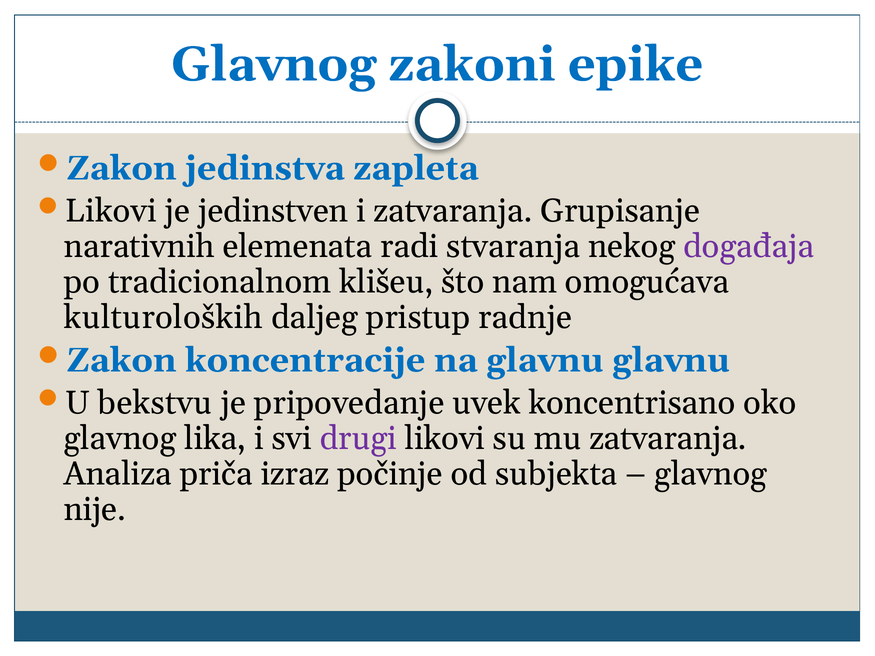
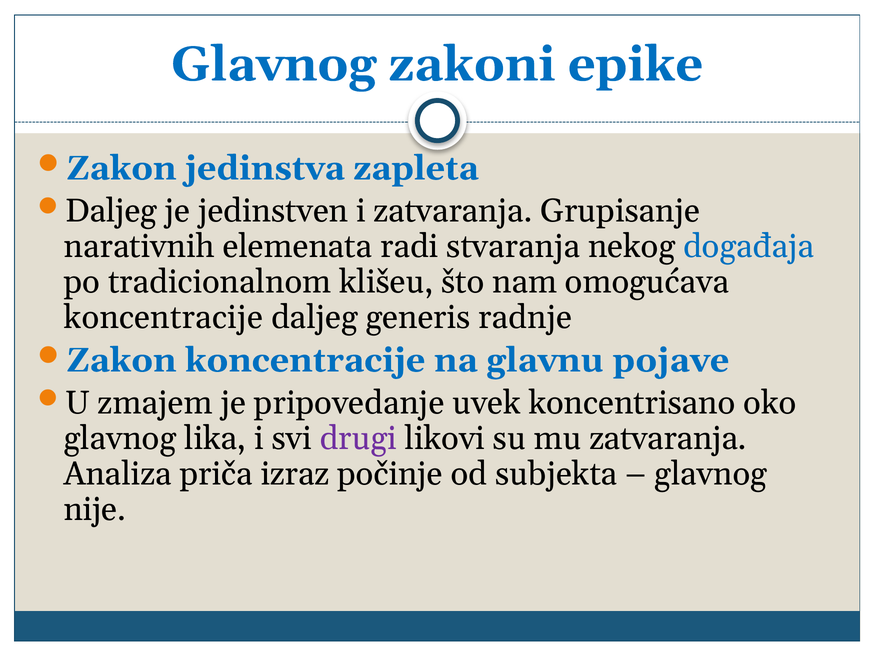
Likovi at (111, 211): Likovi -> Daljeg
događaja colour: purple -> blue
kulturoloških at (163, 317): kulturoloških -> koncentracije
pristup: pristup -> generis
glavnu glavnu: glavnu -> pojave
bekstvu: bekstvu -> zmajem
